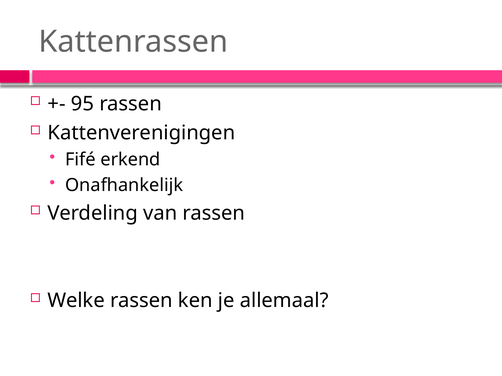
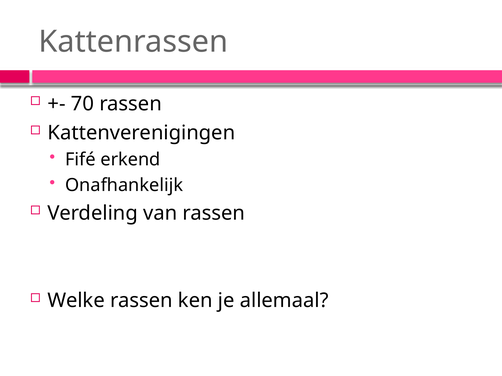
95: 95 -> 70
